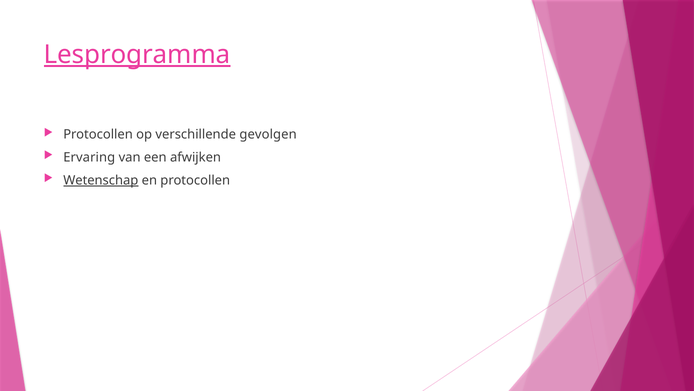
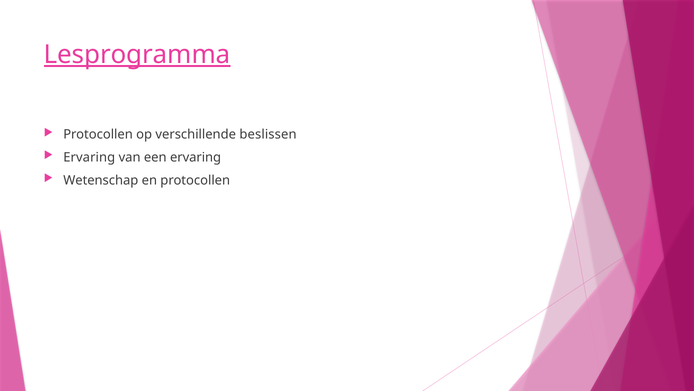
gevolgen: gevolgen -> beslissen
een afwijken: afwijken -> ervaring
Wetenschap underline: present -> none
